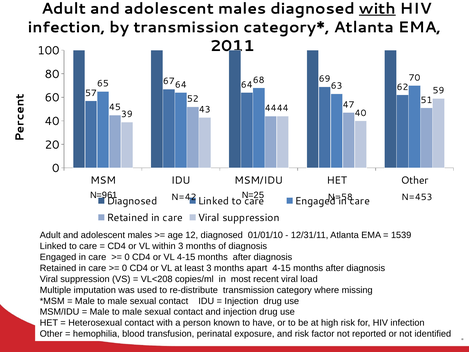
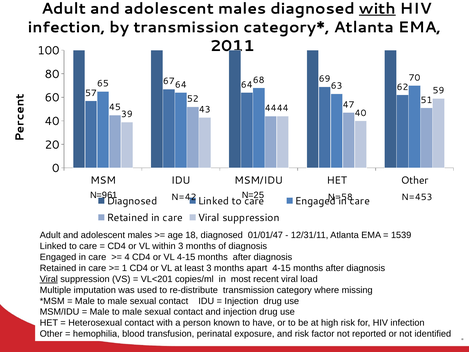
12: 12 -> 18
01/01/10: 01/01/10 -> 01/01/47
0 at (127, 257): 0 -> 4
0 at (125, 268): 0 -> 1
Viral at (49, 279) underline: none -> present
VL<208: VL<208 -> VL<201
